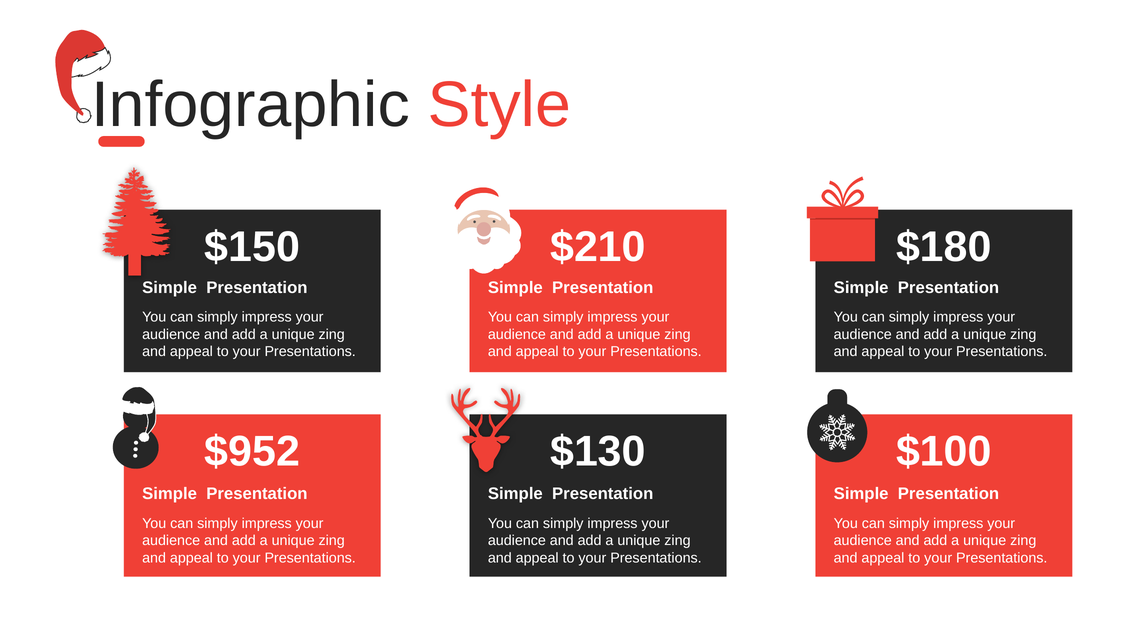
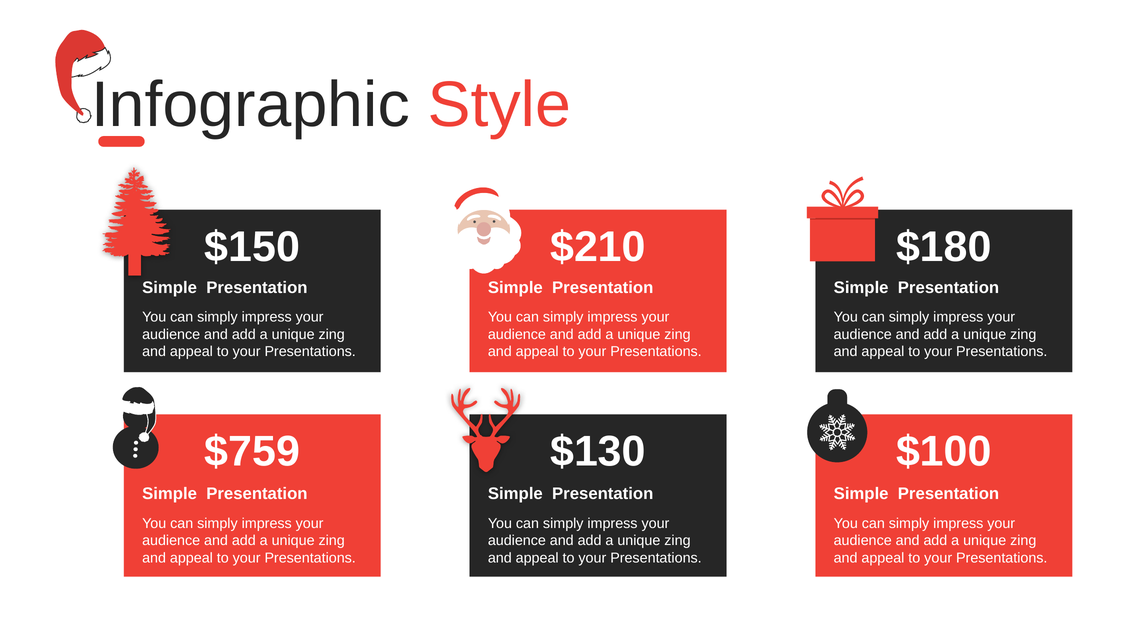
$952: $952 -> $759
